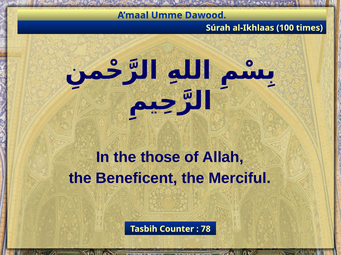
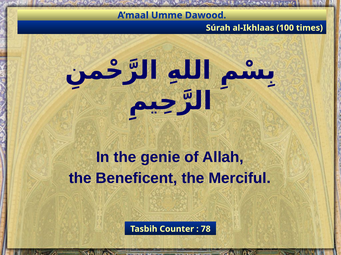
those: those -> genie
